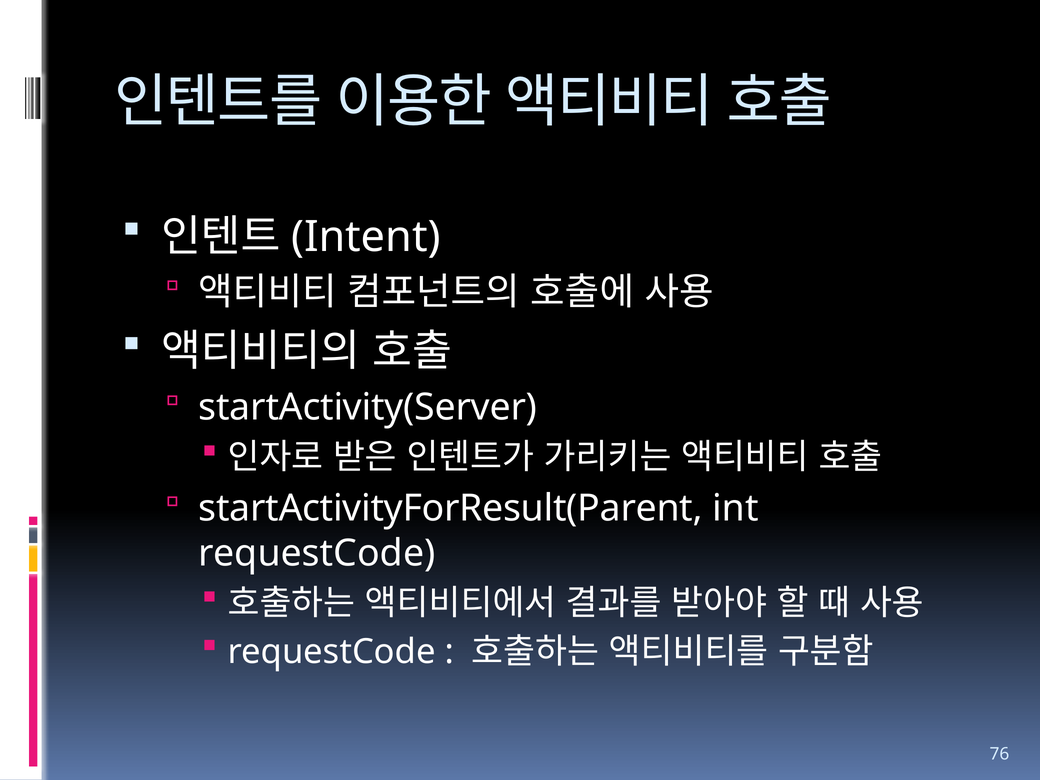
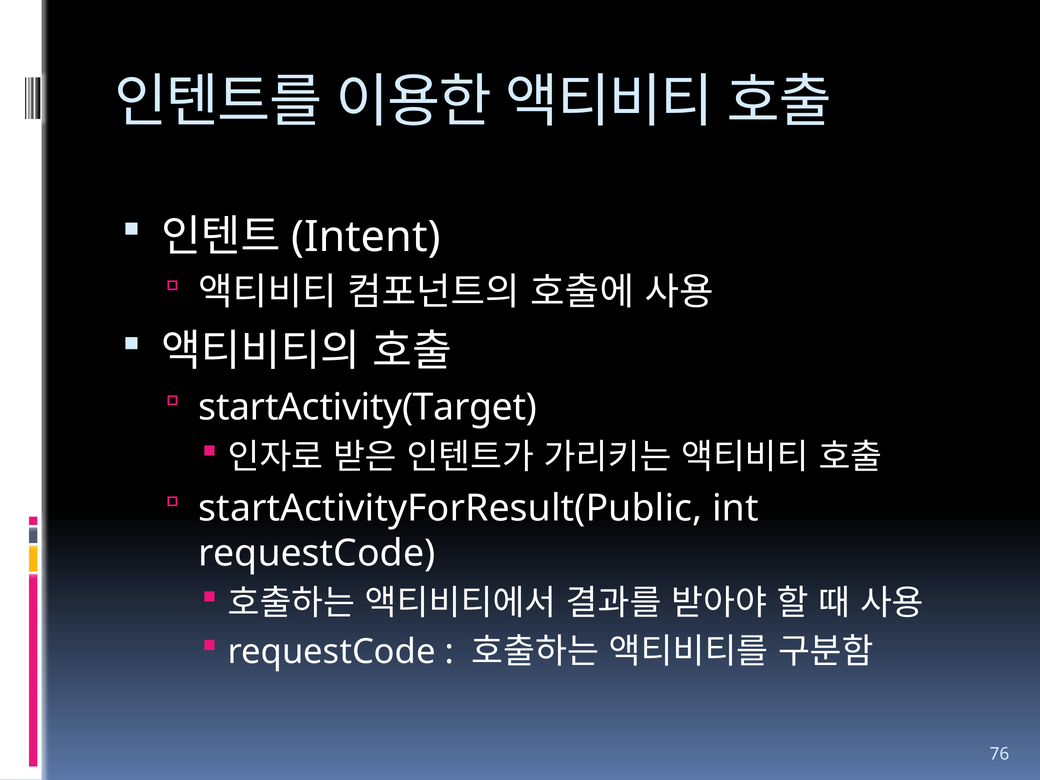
startActivity(Server: startActivity(Server -> startActivity(Target
startActivityForResult(Parent: startActivityForResult(Parent -> startActivityForResult(Public
